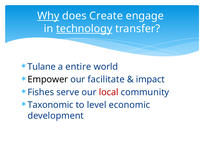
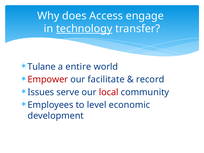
Why underline: present -> none
Create: Create -> Access
Empower colour: black -> red
impact: impact -> record
Fishes: Fishes -> Issues
Taxonomic: Taxonomic -> Employees
